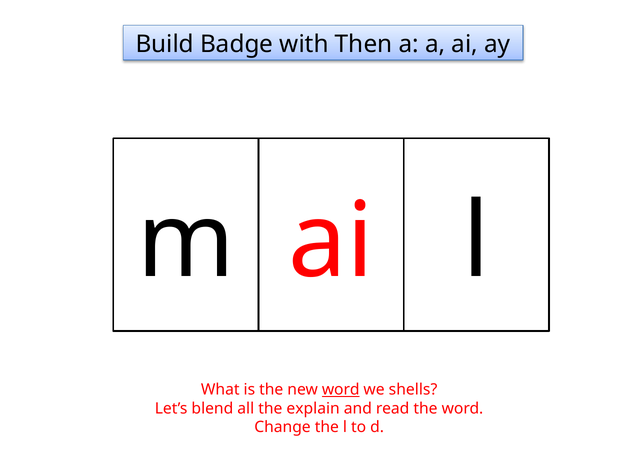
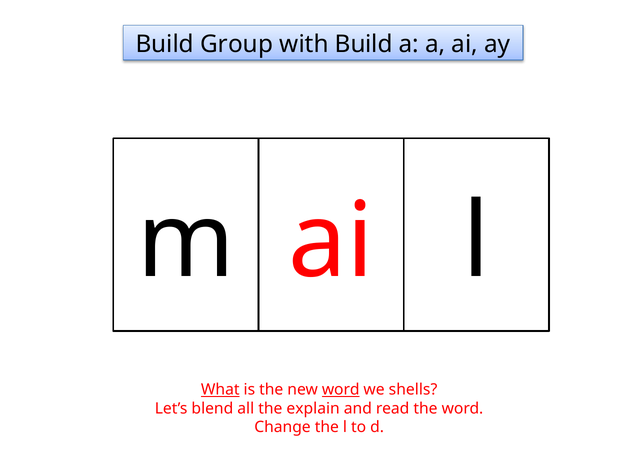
Badge: Badge -> Group
with Then: Then -> Build
What underline: none -> present
